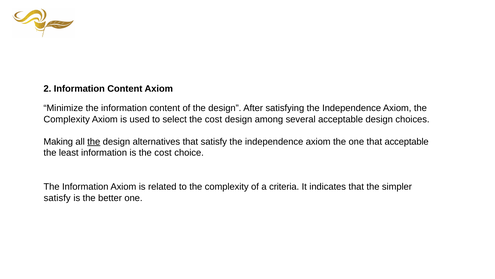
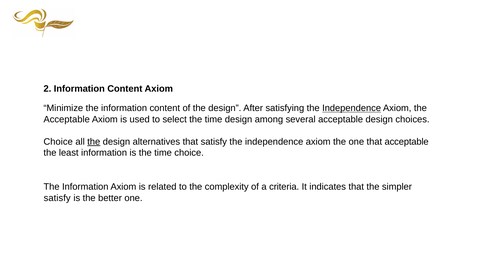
Independence at (352, 108) underline: none -> present
Complexity at (67, 119): Complexity -> Acceptable
select the cost: cost -> time
Making at (58, 141): Making -> Choice
is the cost: cost -> time
